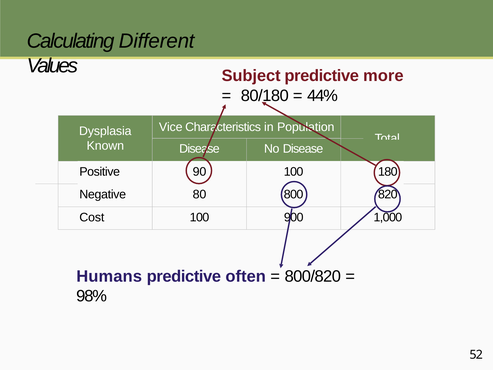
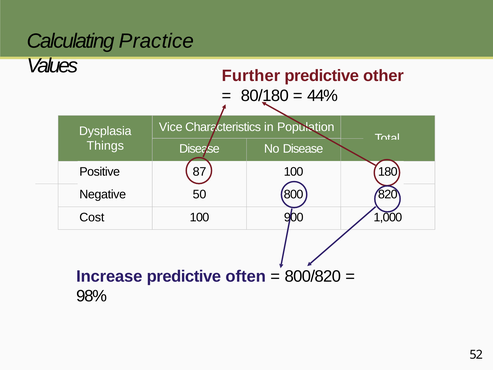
Different: Different -> Practice
Subject: Subject -> Further
more: more -> other
Known: Known -> Things
90: 90 -> 87
80: 80 -> 50
Humans: Humans -> Increase
